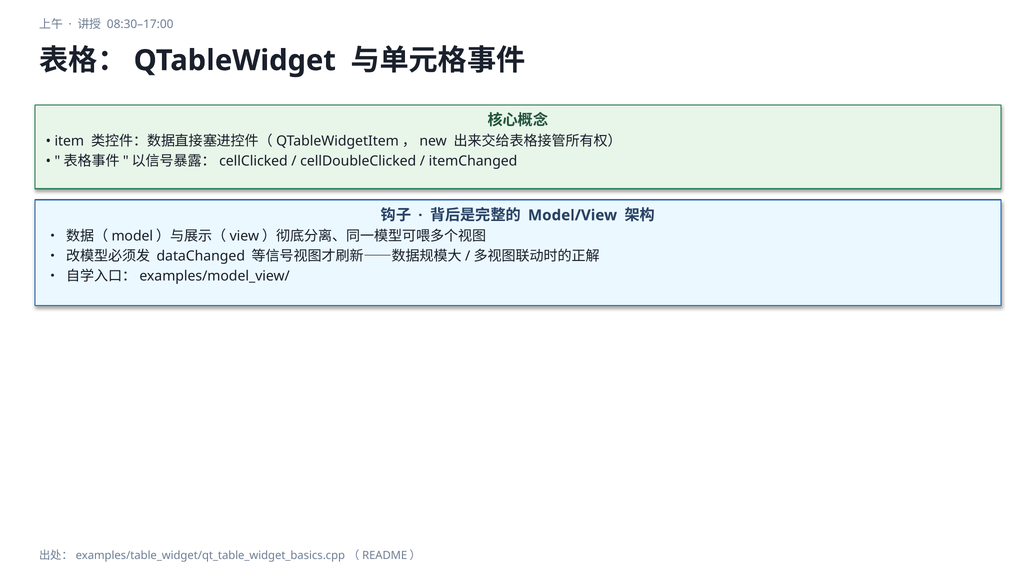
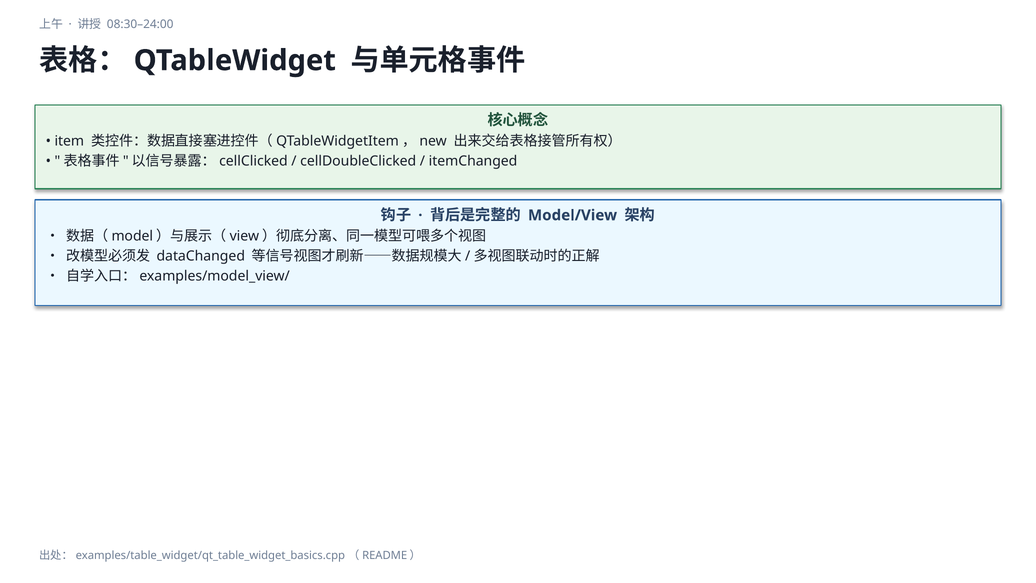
08:30–17:00: 08:30–17:00 -> 08:30–24:00
